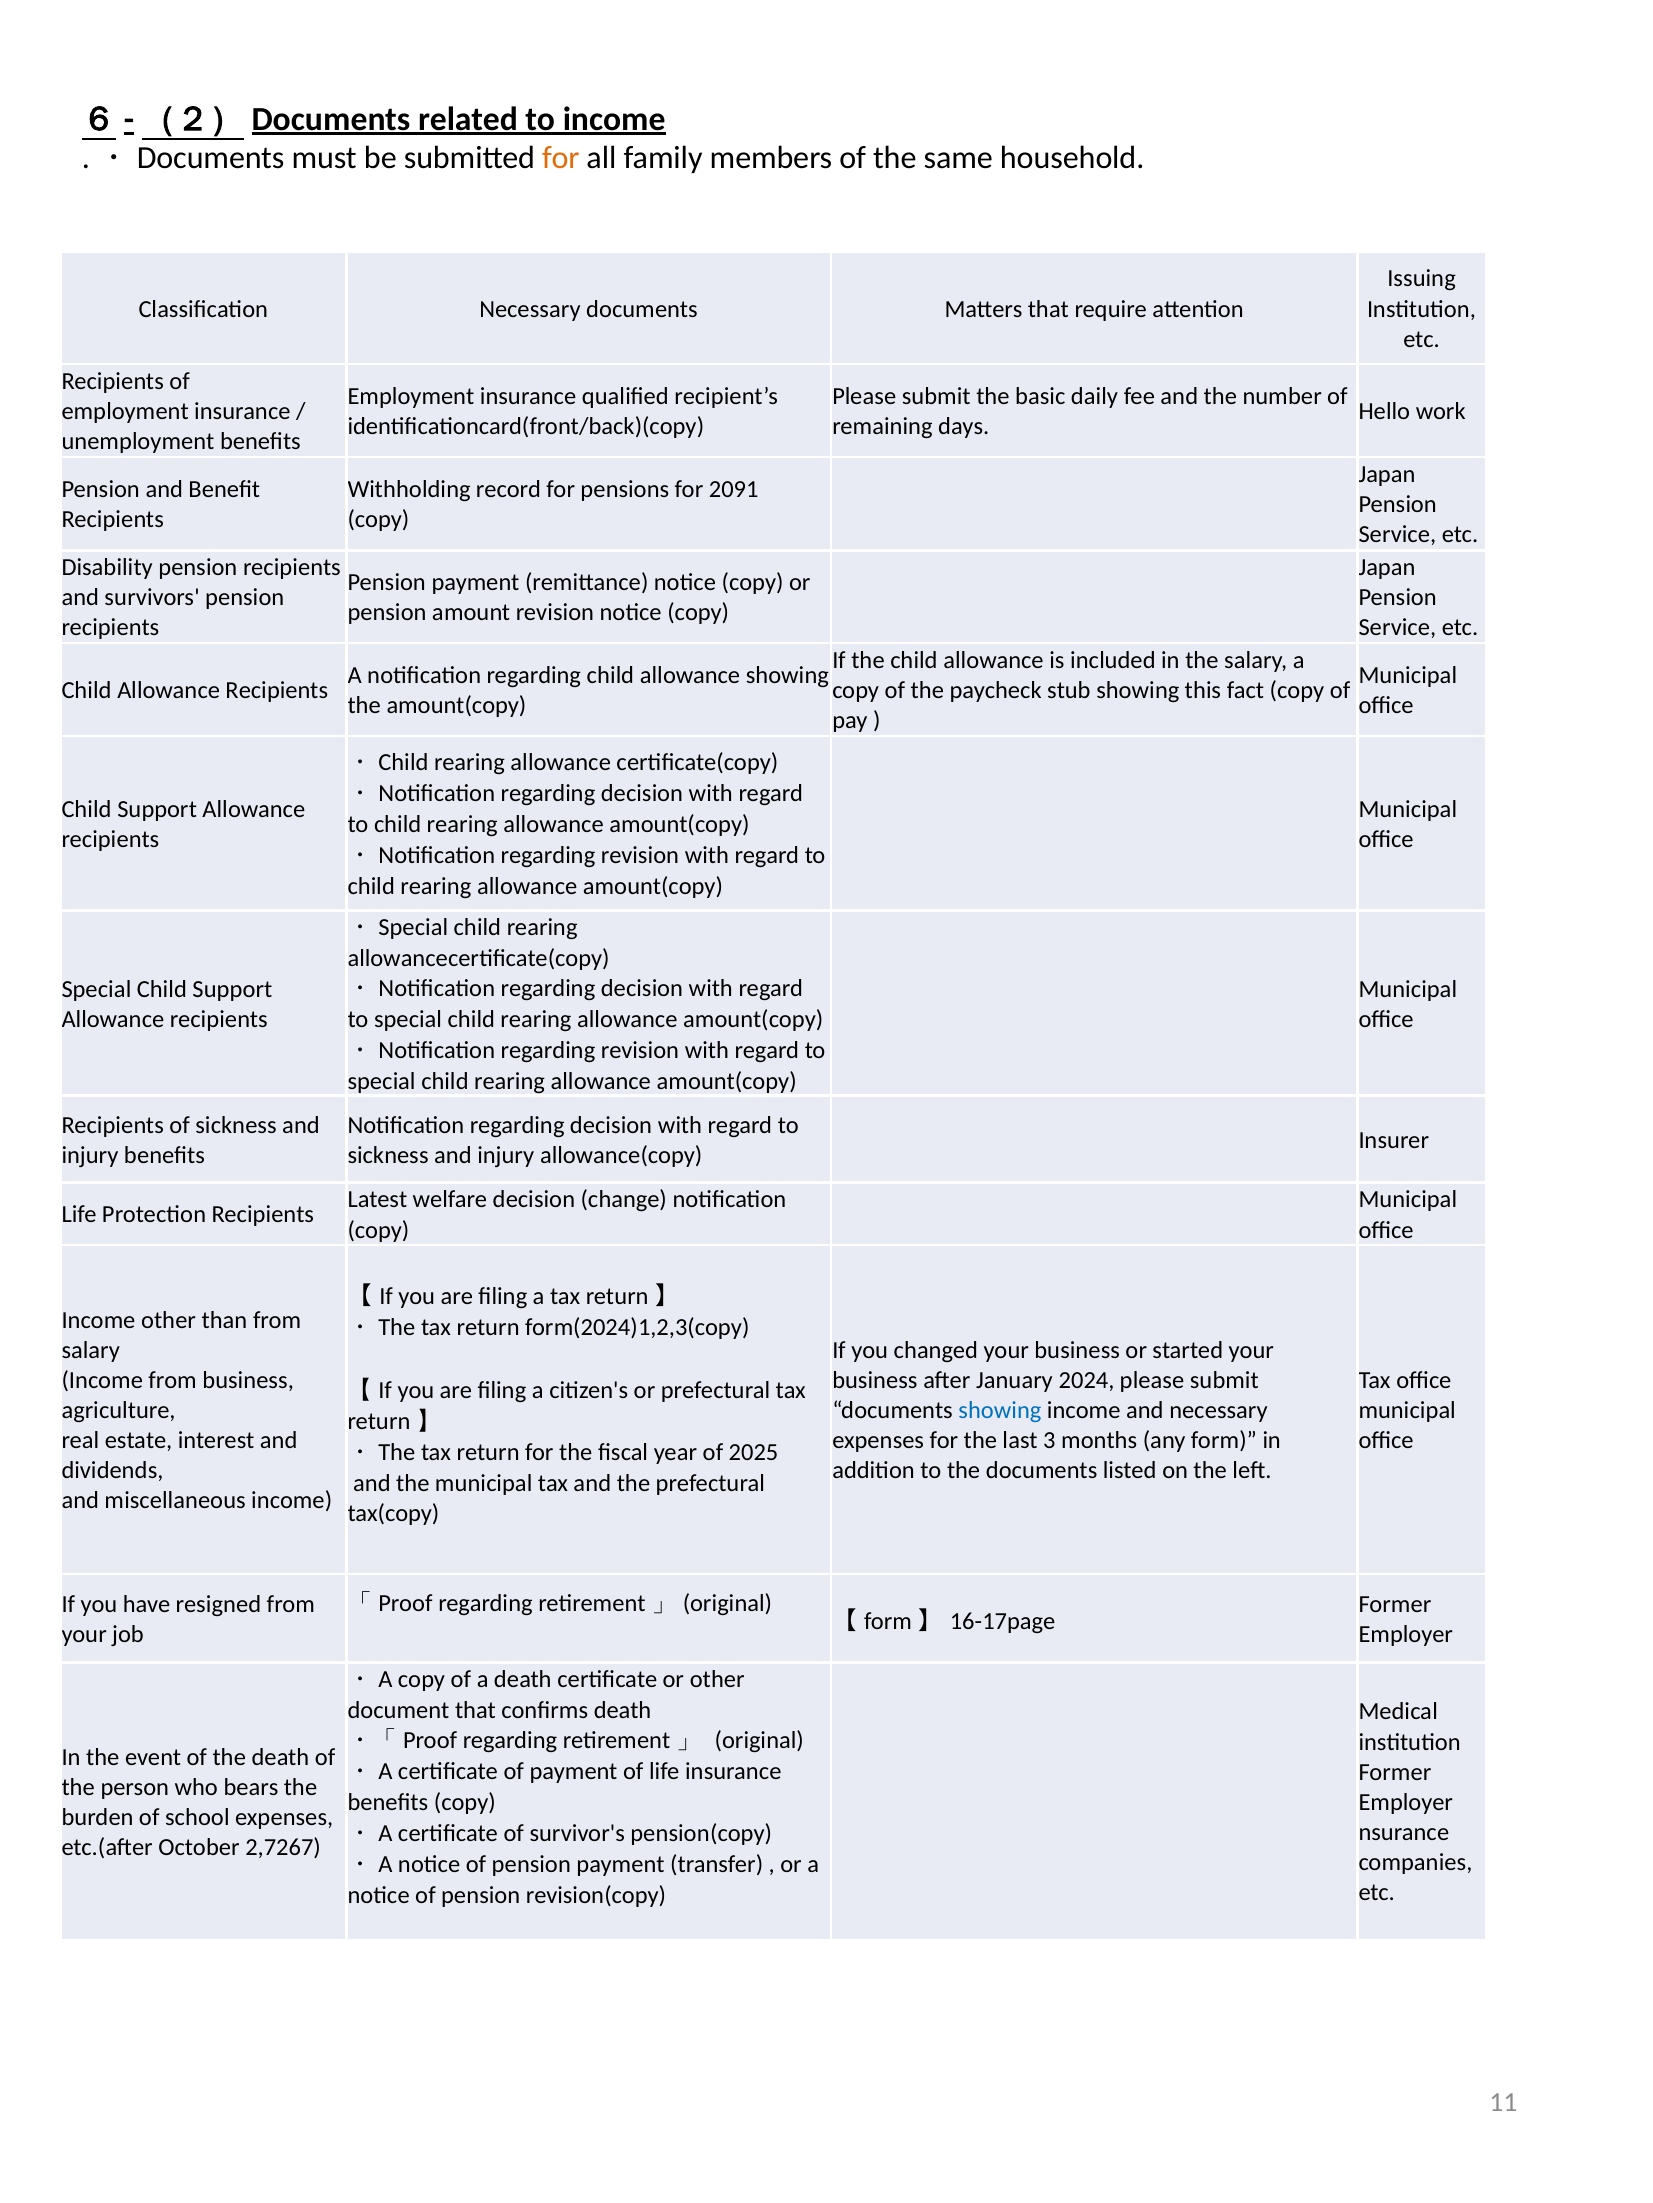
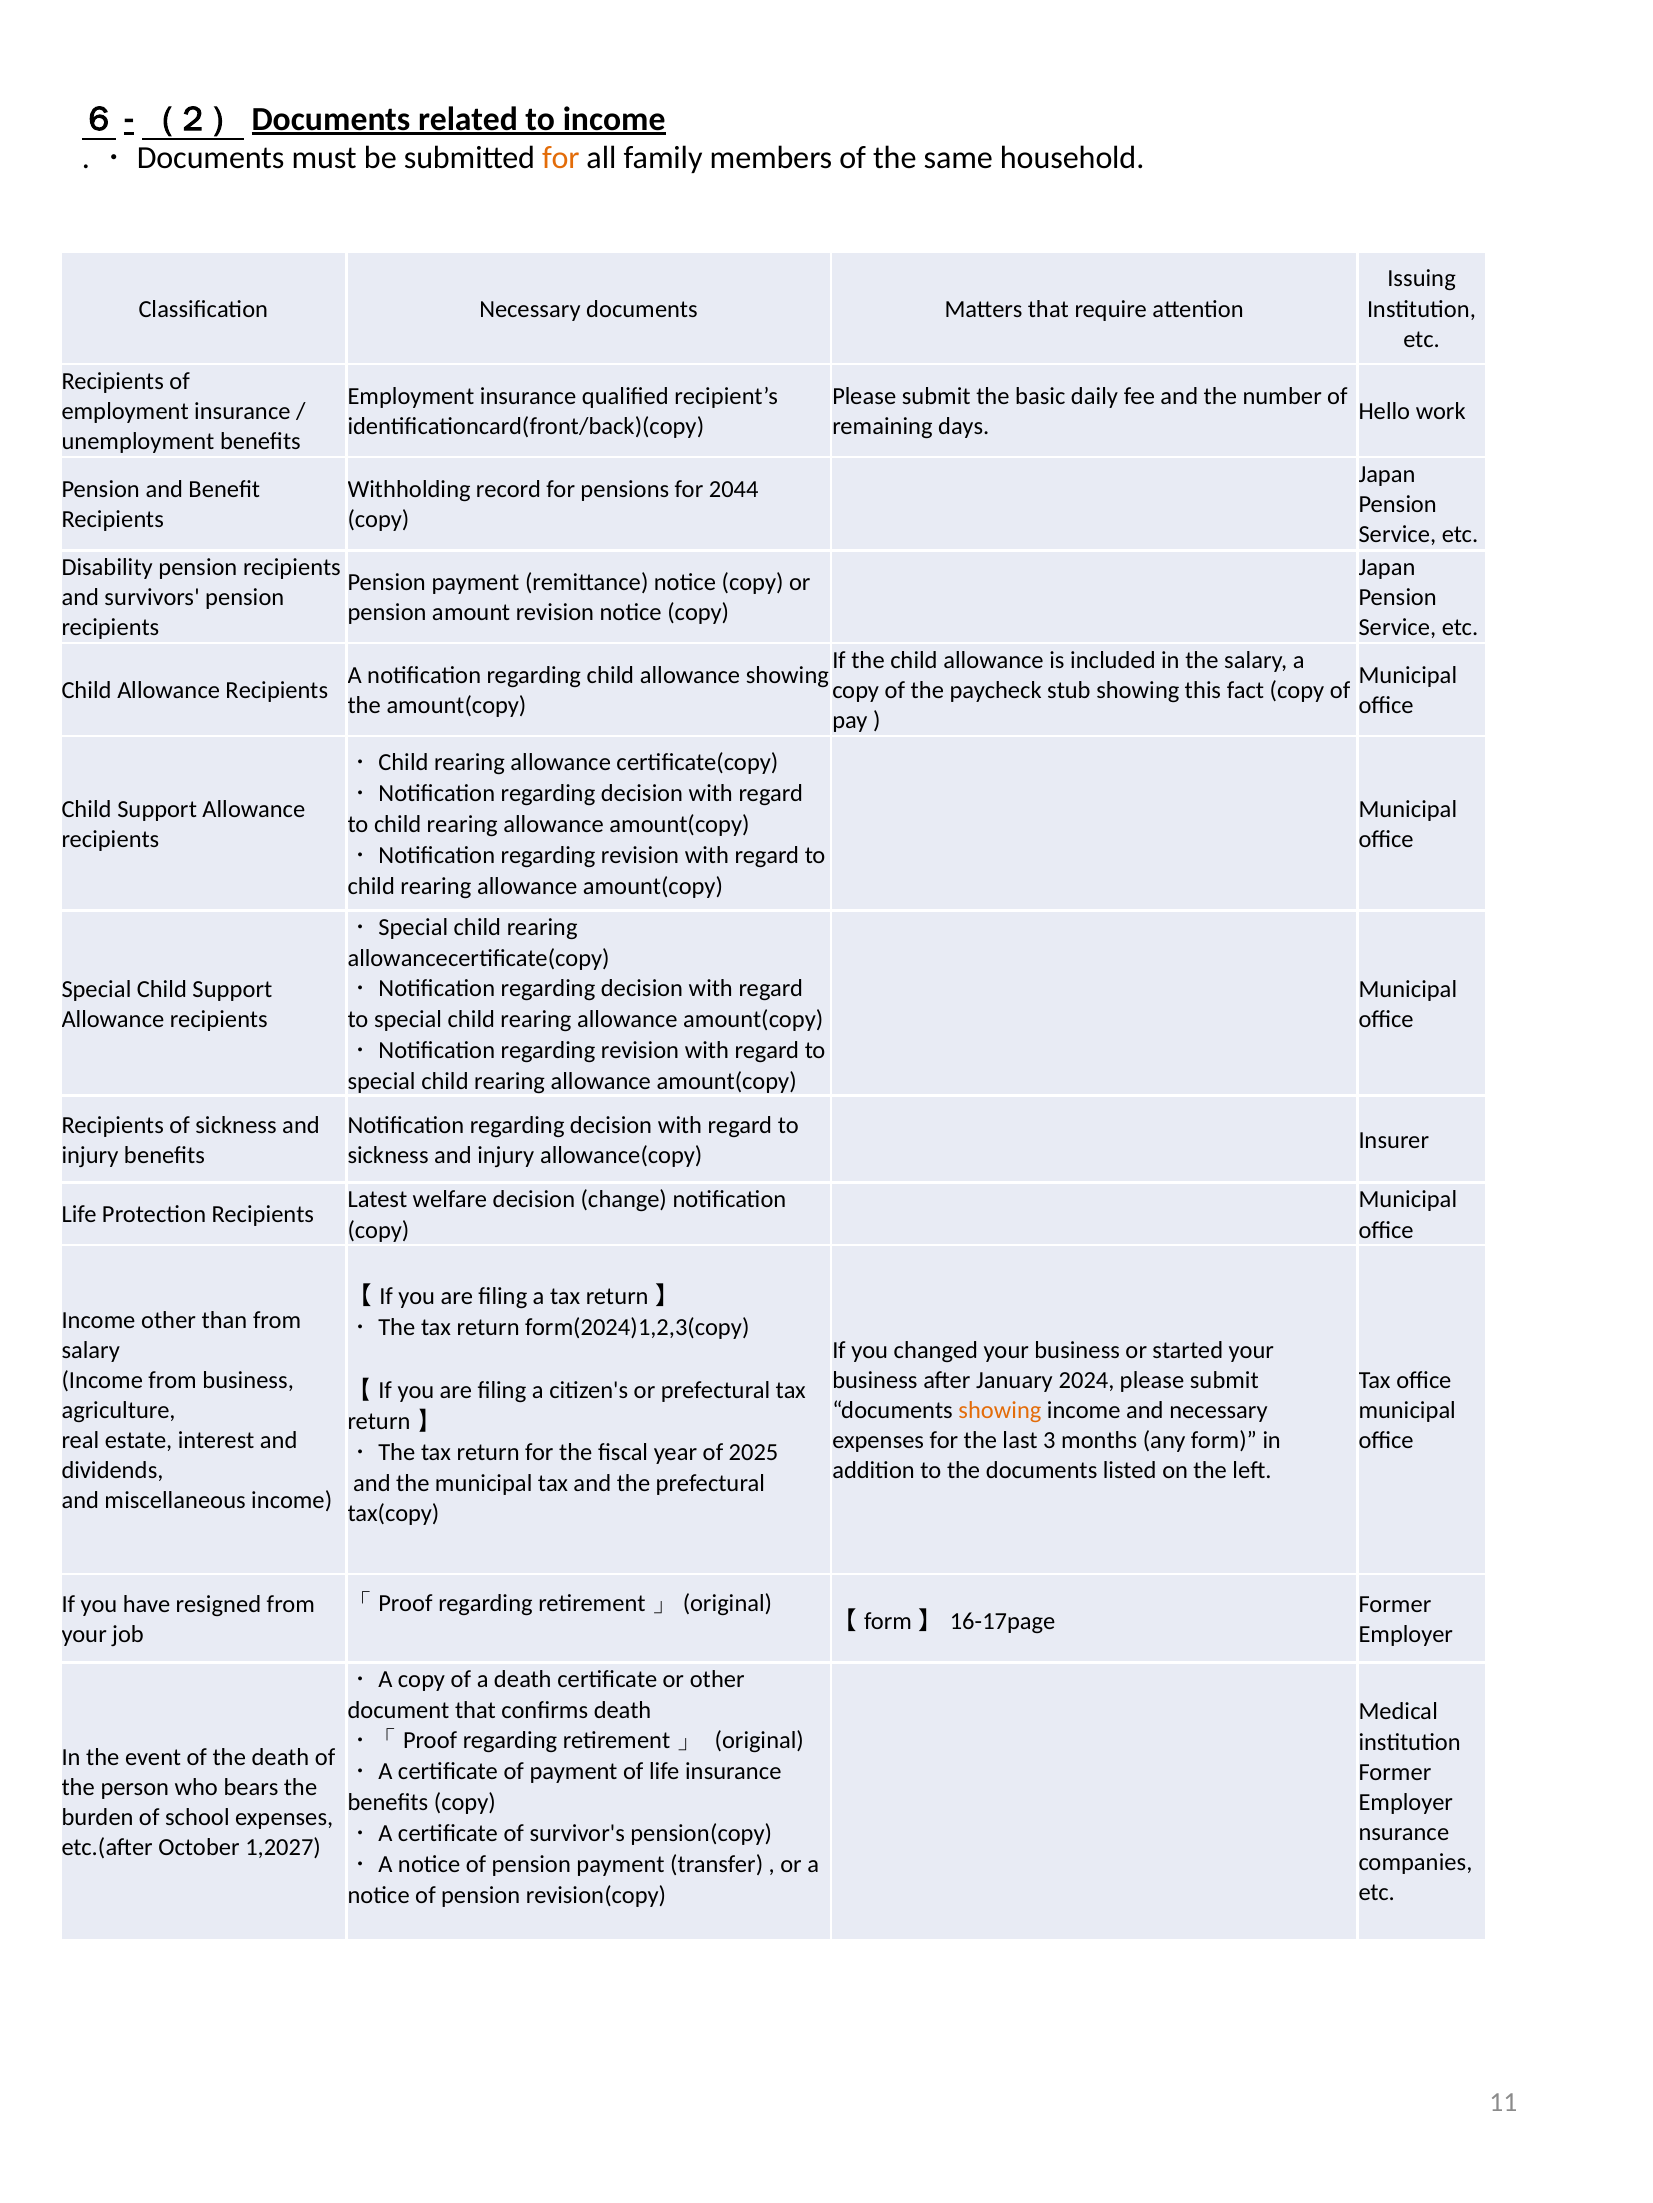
2091: 2091 -> 2044
showing at (1000, 1411) colour: blue -> orange
2,7267: 2,7267 -> 1,2027
